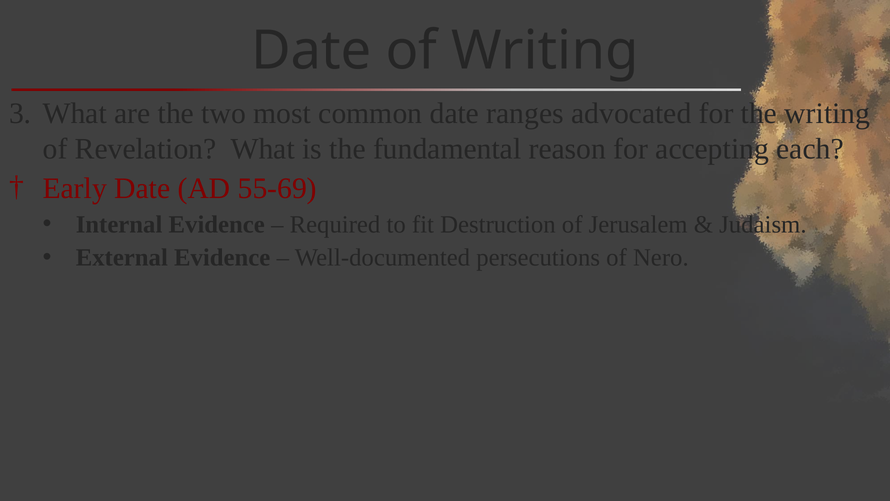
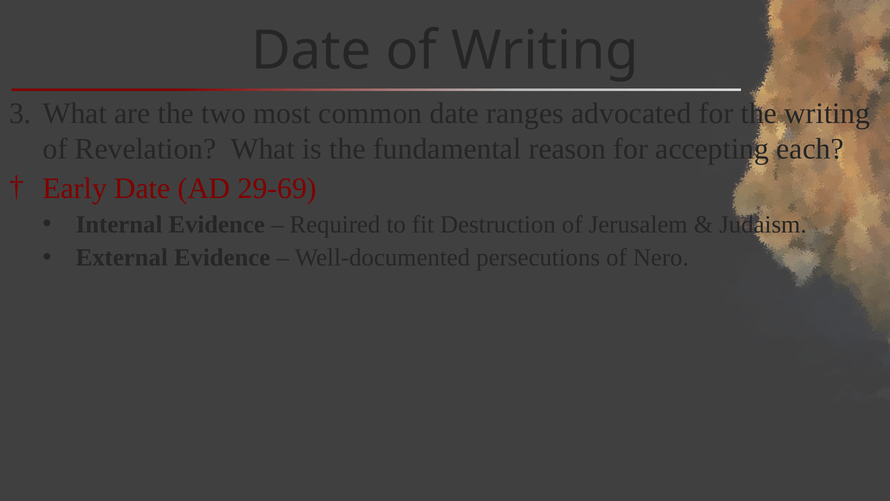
55-69: 55-69 -> 29-69
